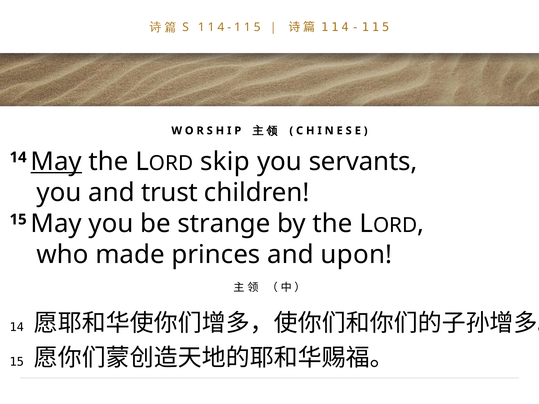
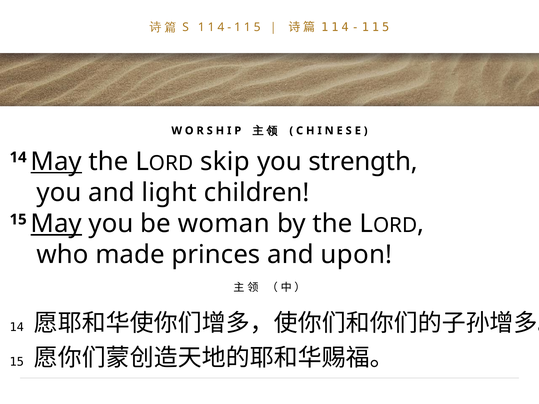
servants: servants -> strength
trust: trust -> light
May at (56, 224) underline: none -> present
strange: strange -> woman
